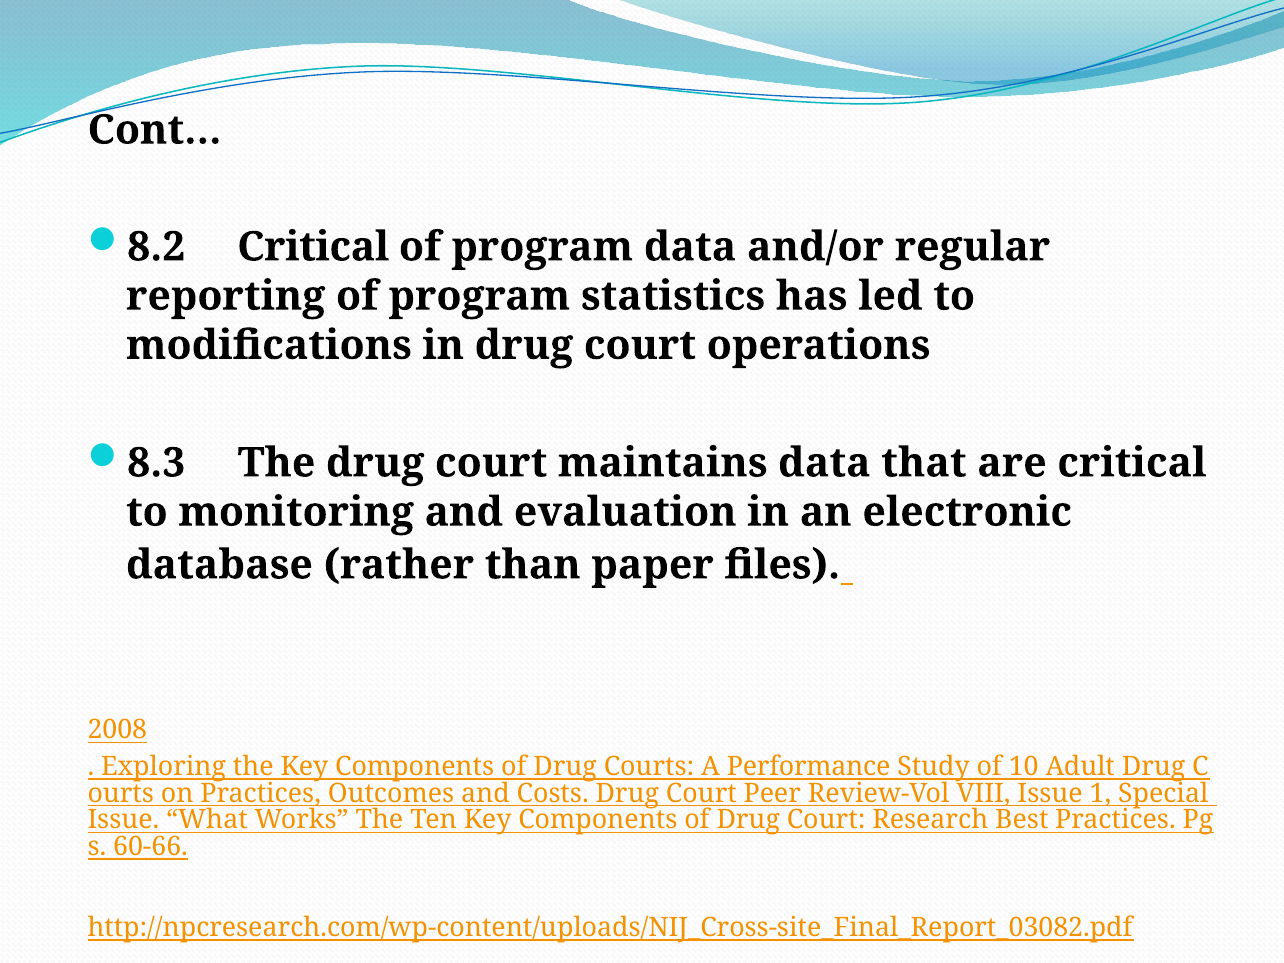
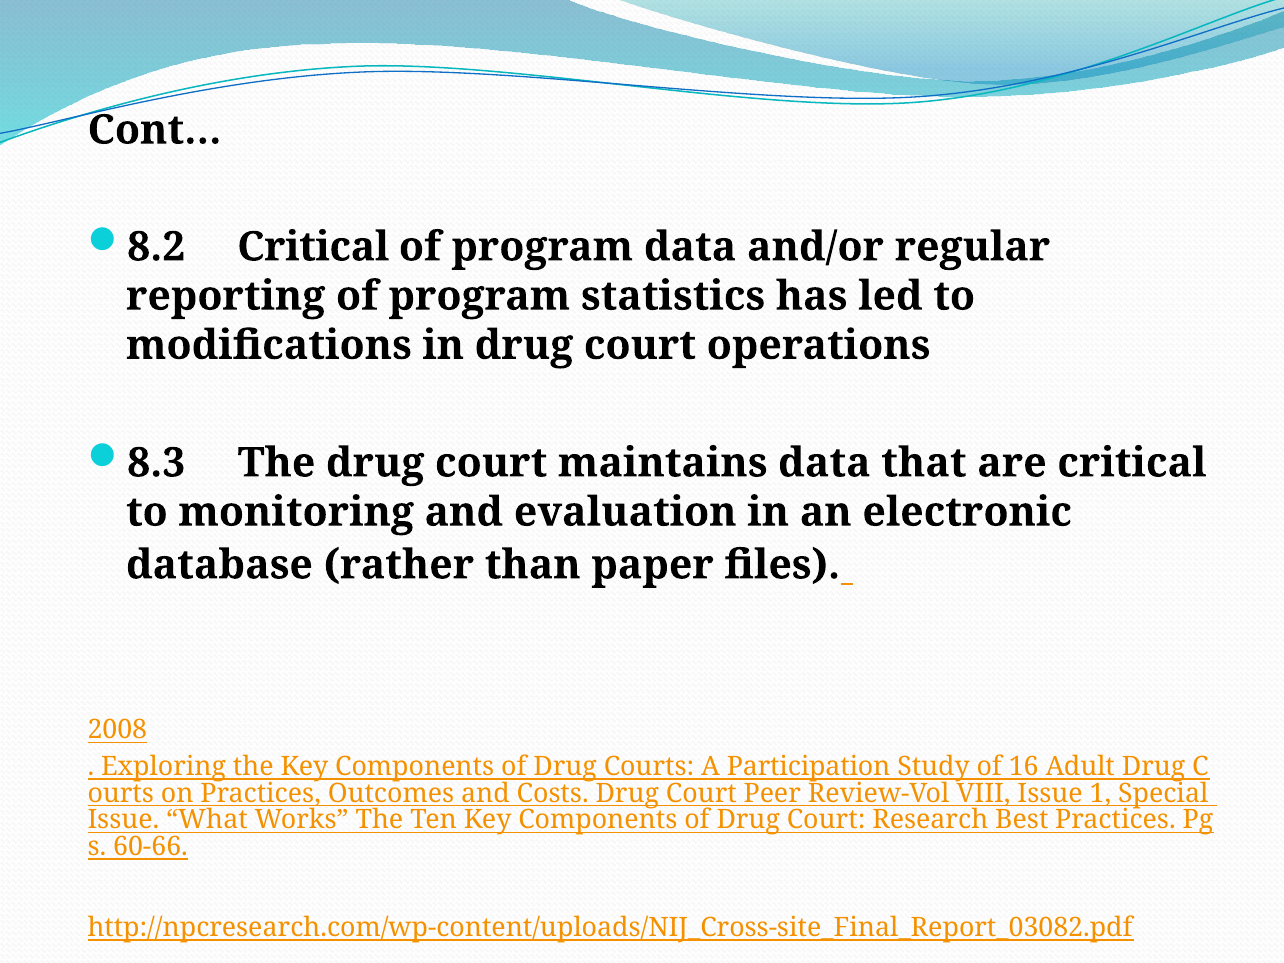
Performance: Performance -> Participation
10: 10 -> 16
